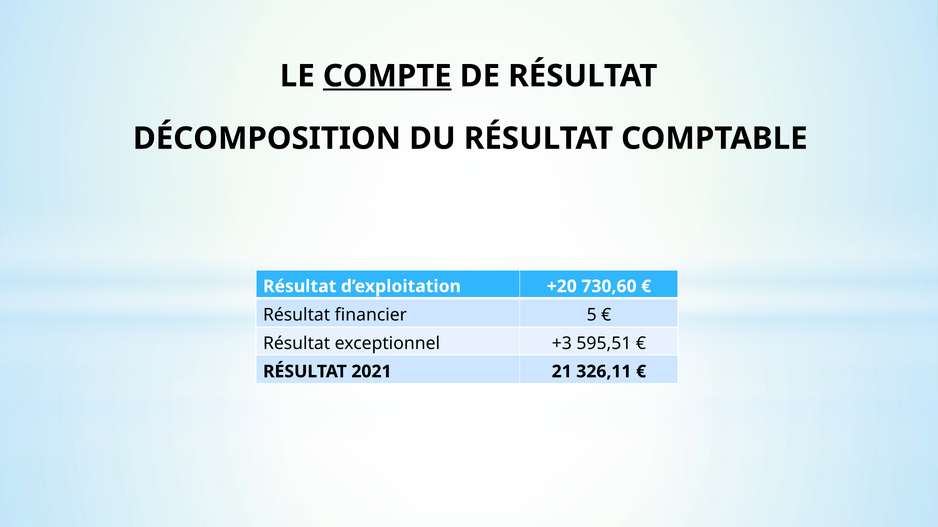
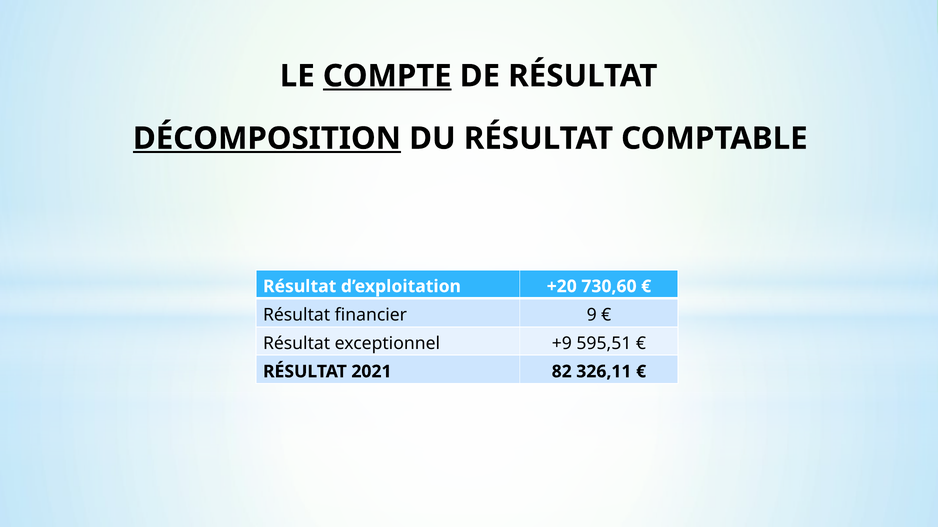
DÉCOMPOSITION underline: none -> present
5: 5 -> 9
+3: +3 -> +9
21: 21 -> 82
